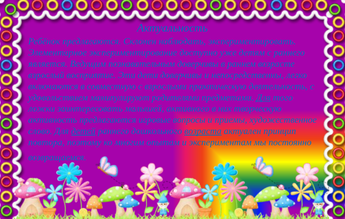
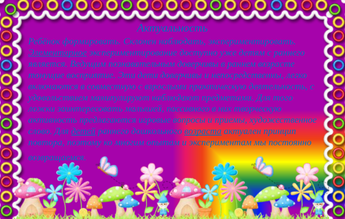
Ребёнок предлагаются: предлагаются -> формировать
Элементарное underline: none -> present
взрослый: взрослый -> тонущие
родителями: родителями -> наблюдают
Для at (264, 97) underline: present -> none
активного: активного -> пассивного
